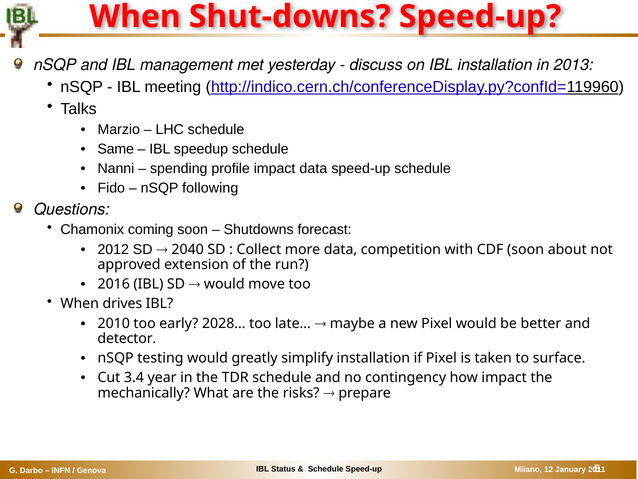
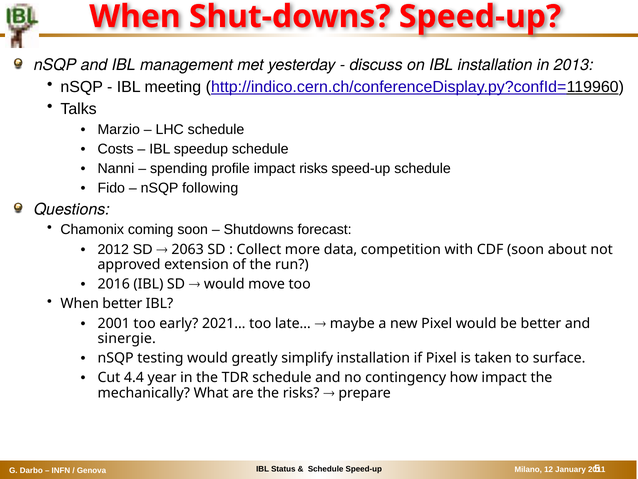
Same: Same -> Costs
impact data: data -> risks
2040: 2040 -> 2063
When drives: drives -> better
2010: 2010 -> 2001
2028…: 2028… -> 2021…
detector: detector -> sinergie
3.4: 3.4 -> 4.4
